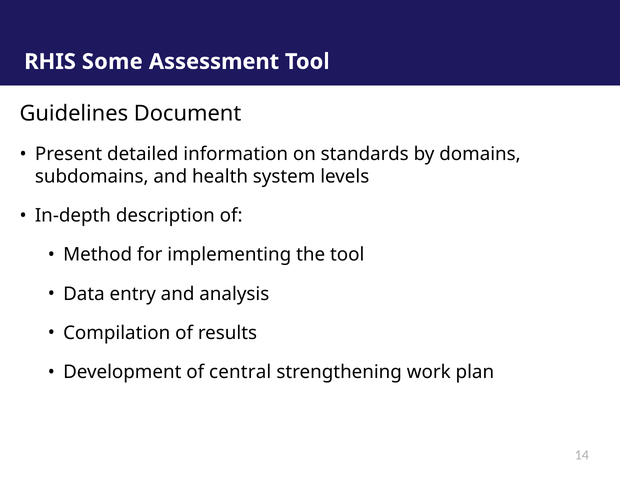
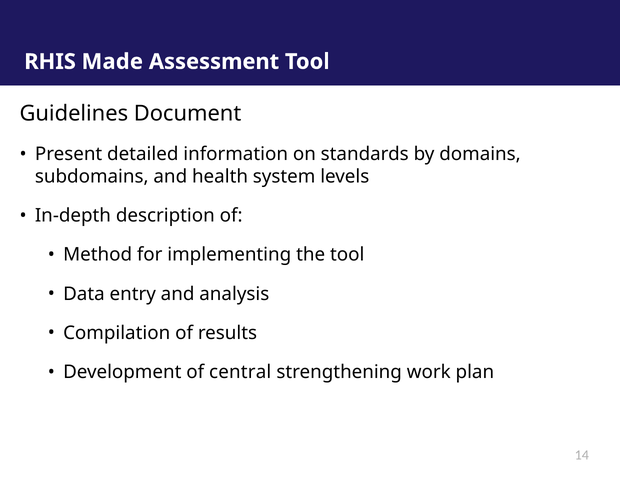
Some: Some -> Made
